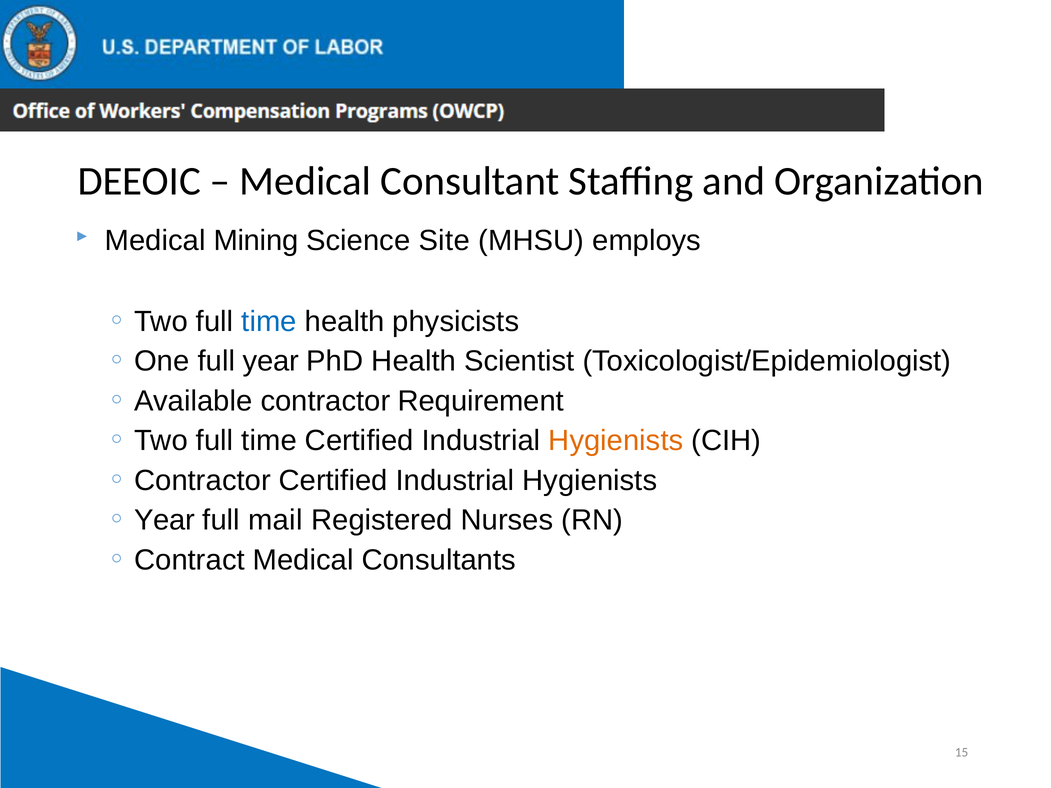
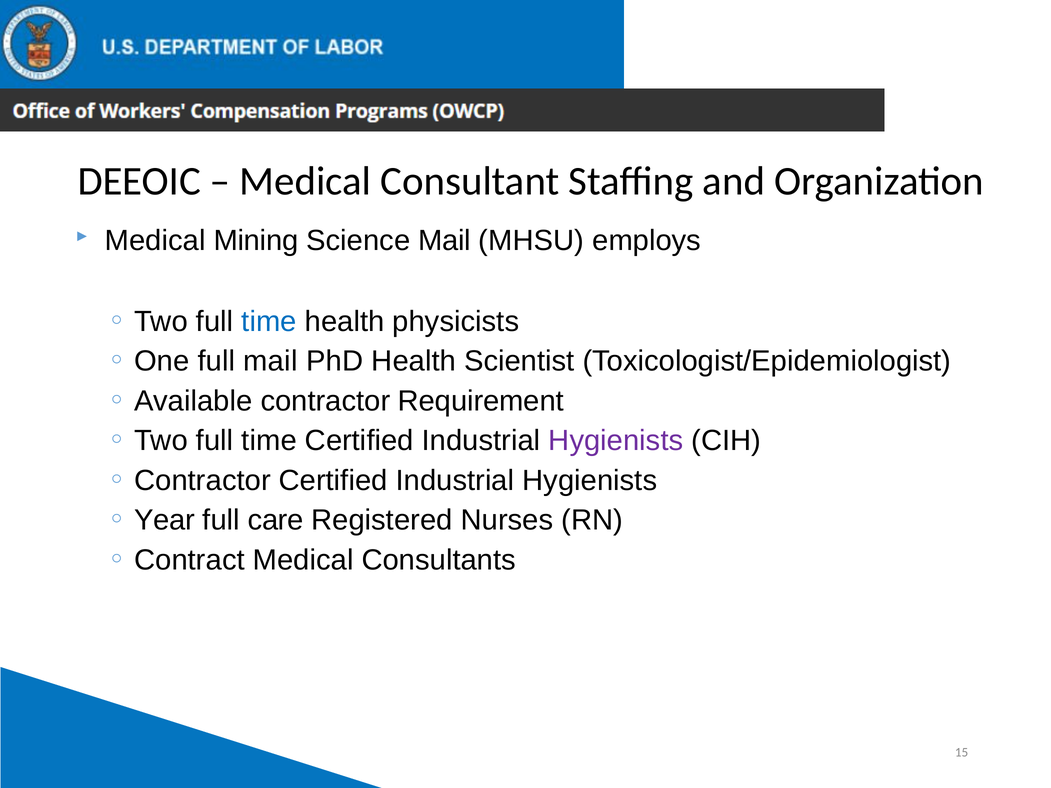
Science Site: Site -> Mail
full year: year -> mail
Hygienists at (616, 441) colour: orange -> purple
mail: mail -> care
